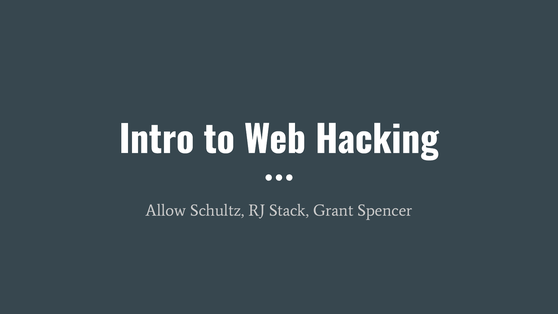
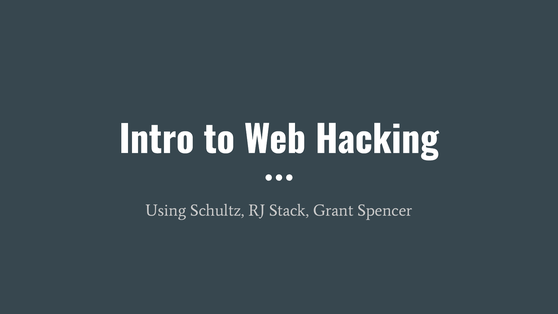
Allow: Allow -> Using
